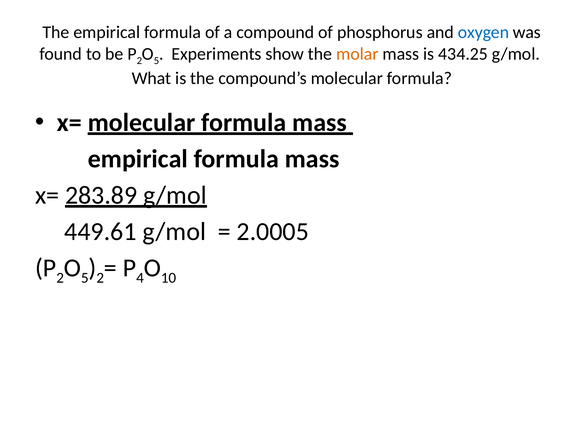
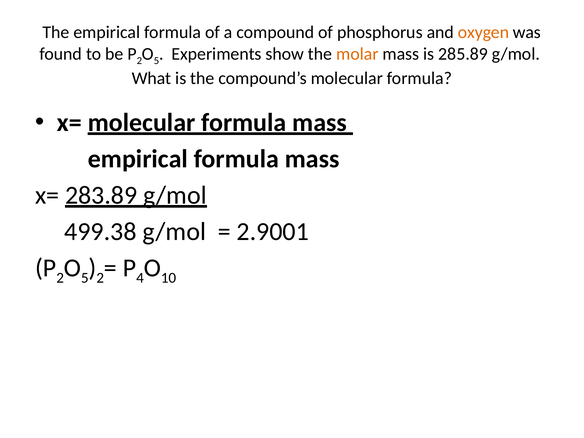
oxygen colour: blue -> orange
434.25: 434.25 -> 285.89
449.61: 449.61 -> 499.38
2.0005: 2.0005 -> 2.9001
